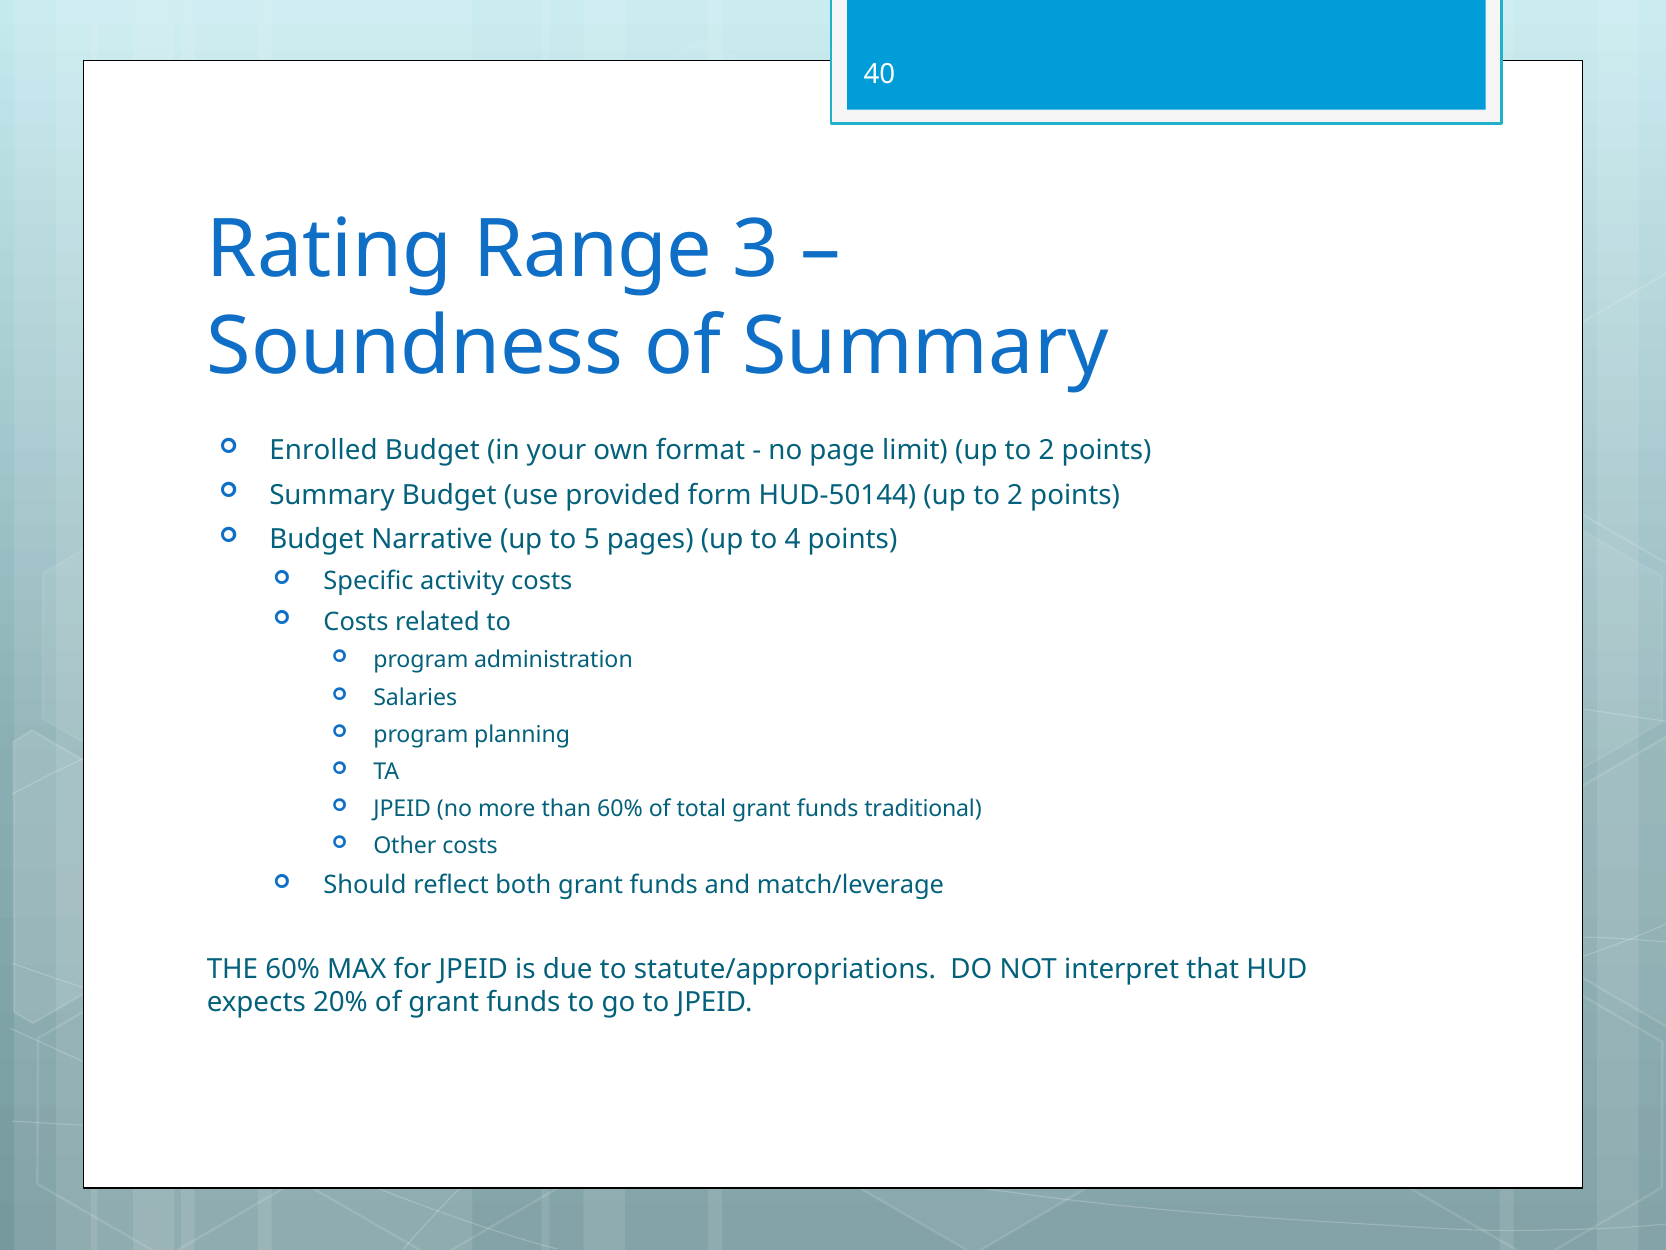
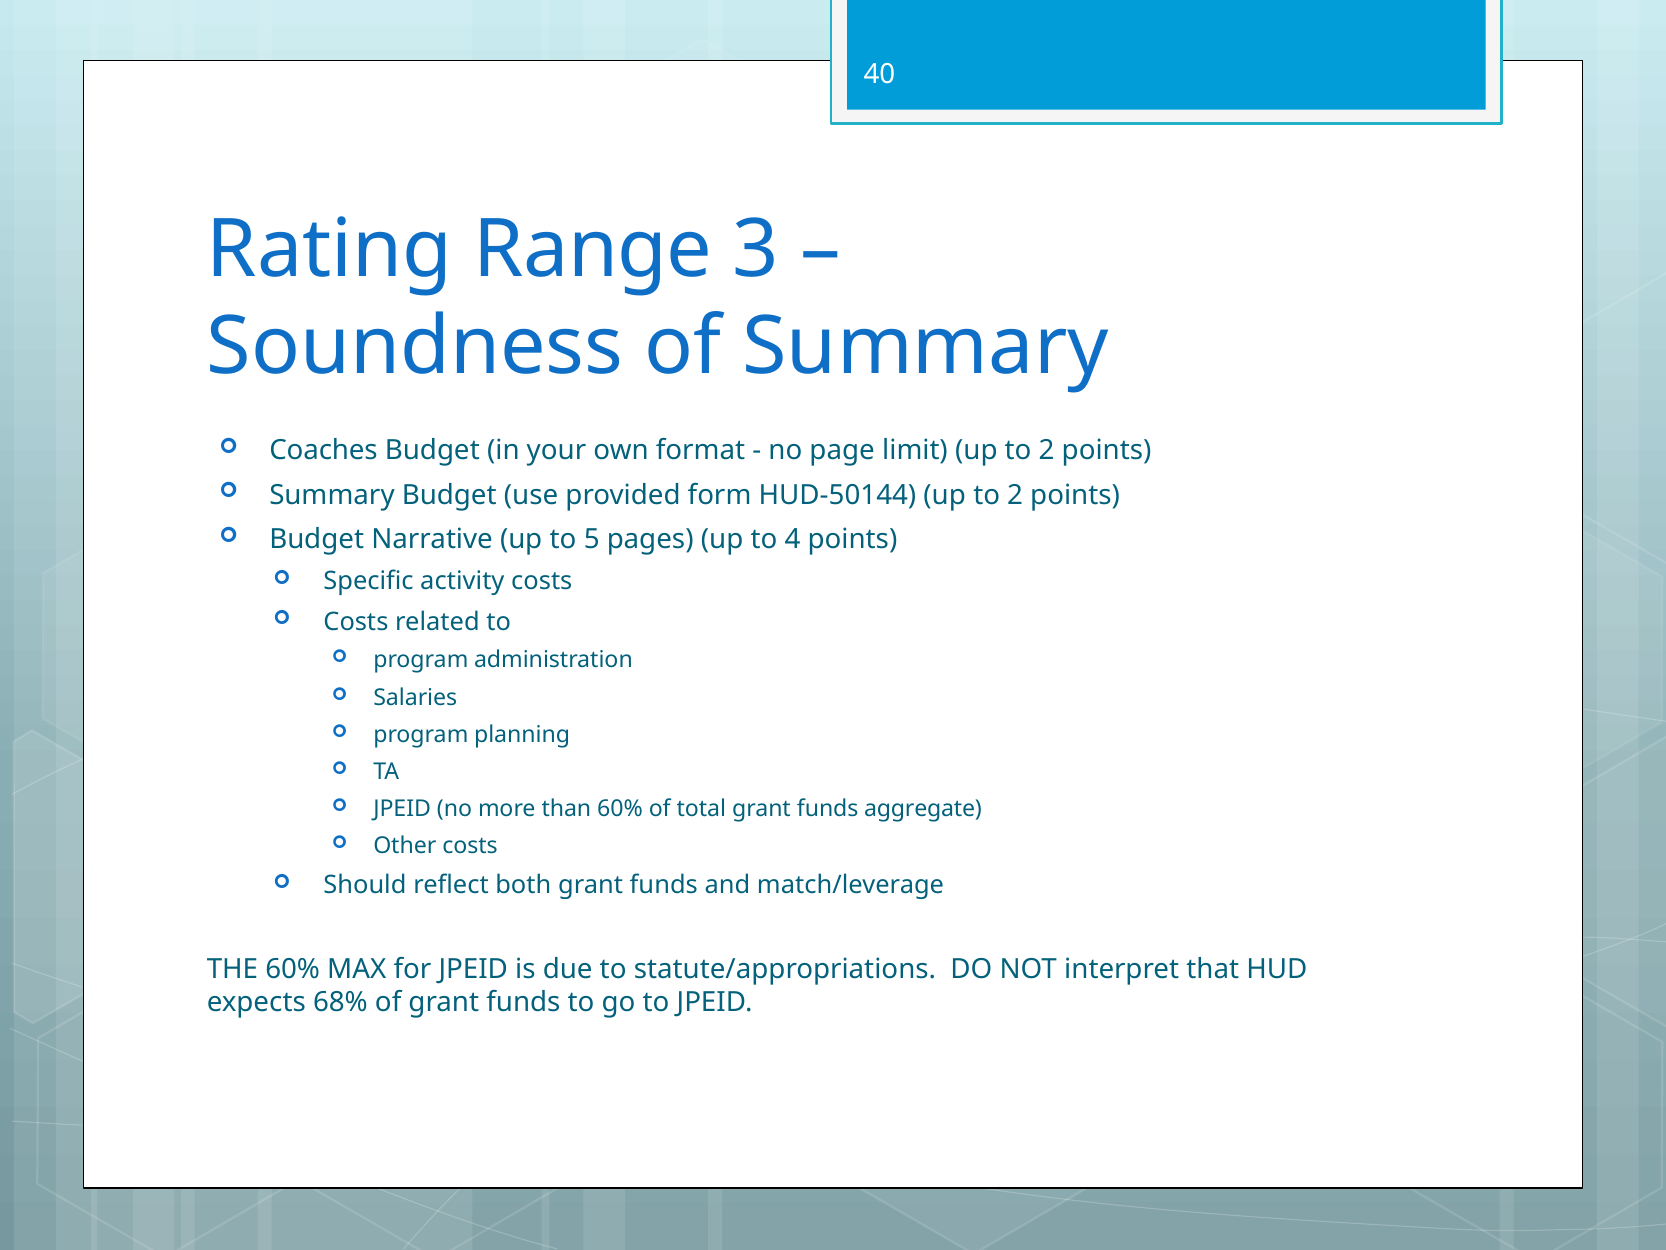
Enrolled: Enrolled -> Coaches
traditional: traditional -> aggregate
20%: 20% -> 68%
